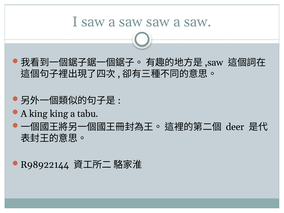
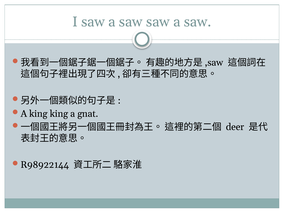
tabu: tabu -> gnat
